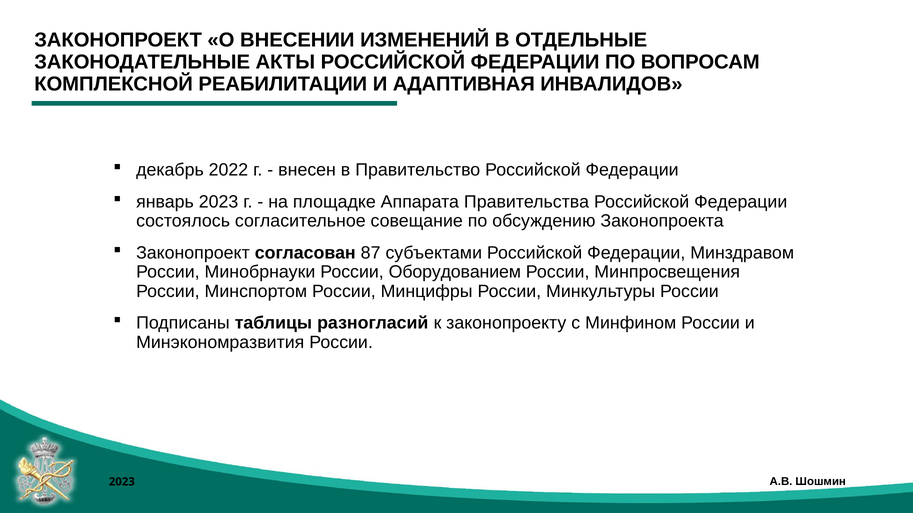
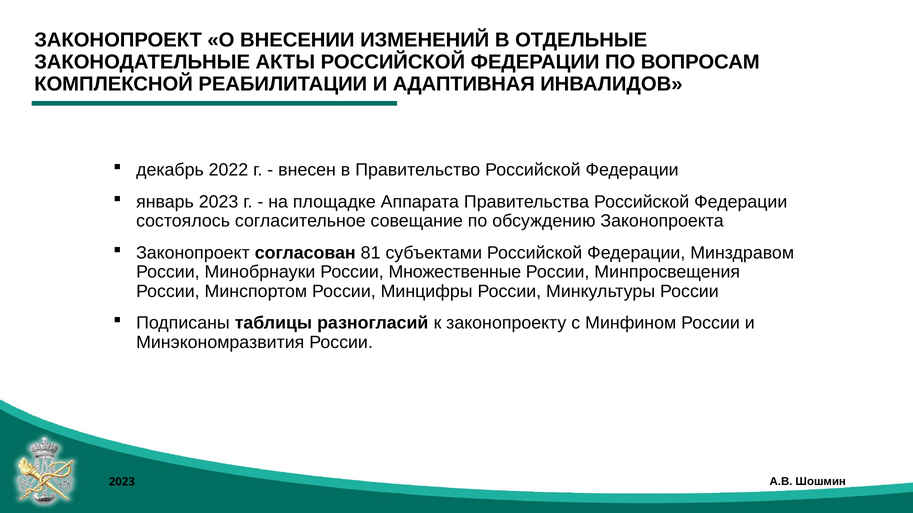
87: 87 -> 81
Оборудованием: Оборудованием -> Множественные
